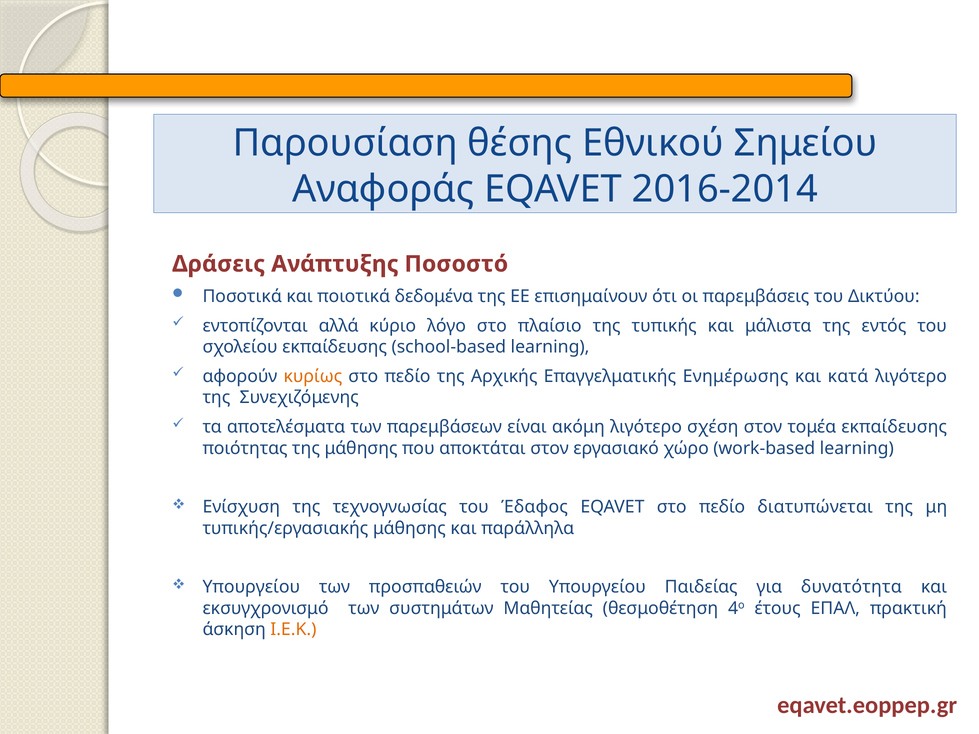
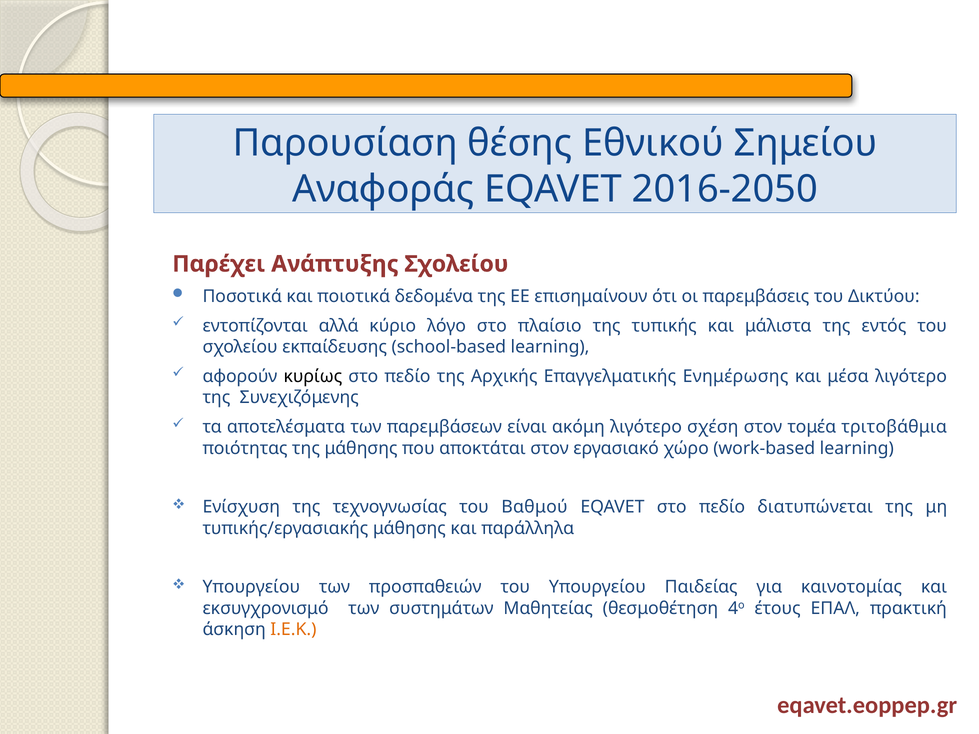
2016-2014: 2016-2014 -> 2016-2050
Δράσεις: Δράσεις -> Παρέχει
Ανάπτυξης Ποσοστό: Ποσοστό -> Σχολείου
κυρίως colour: orange -> black
κατά: κατά -> μέσα
τομέα εκπαίδευσης: εκπαίδευσης -> τριτοβάθμια
Έδαφος: Έδαφος -> Βαθμού
δυνατότητα: δυνατότητα -> καινοτομίας
